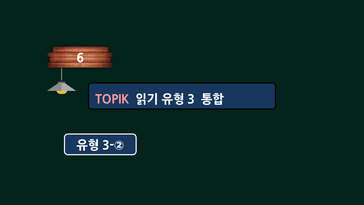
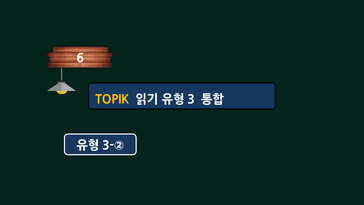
TOPIK colour: pink -> yellow
